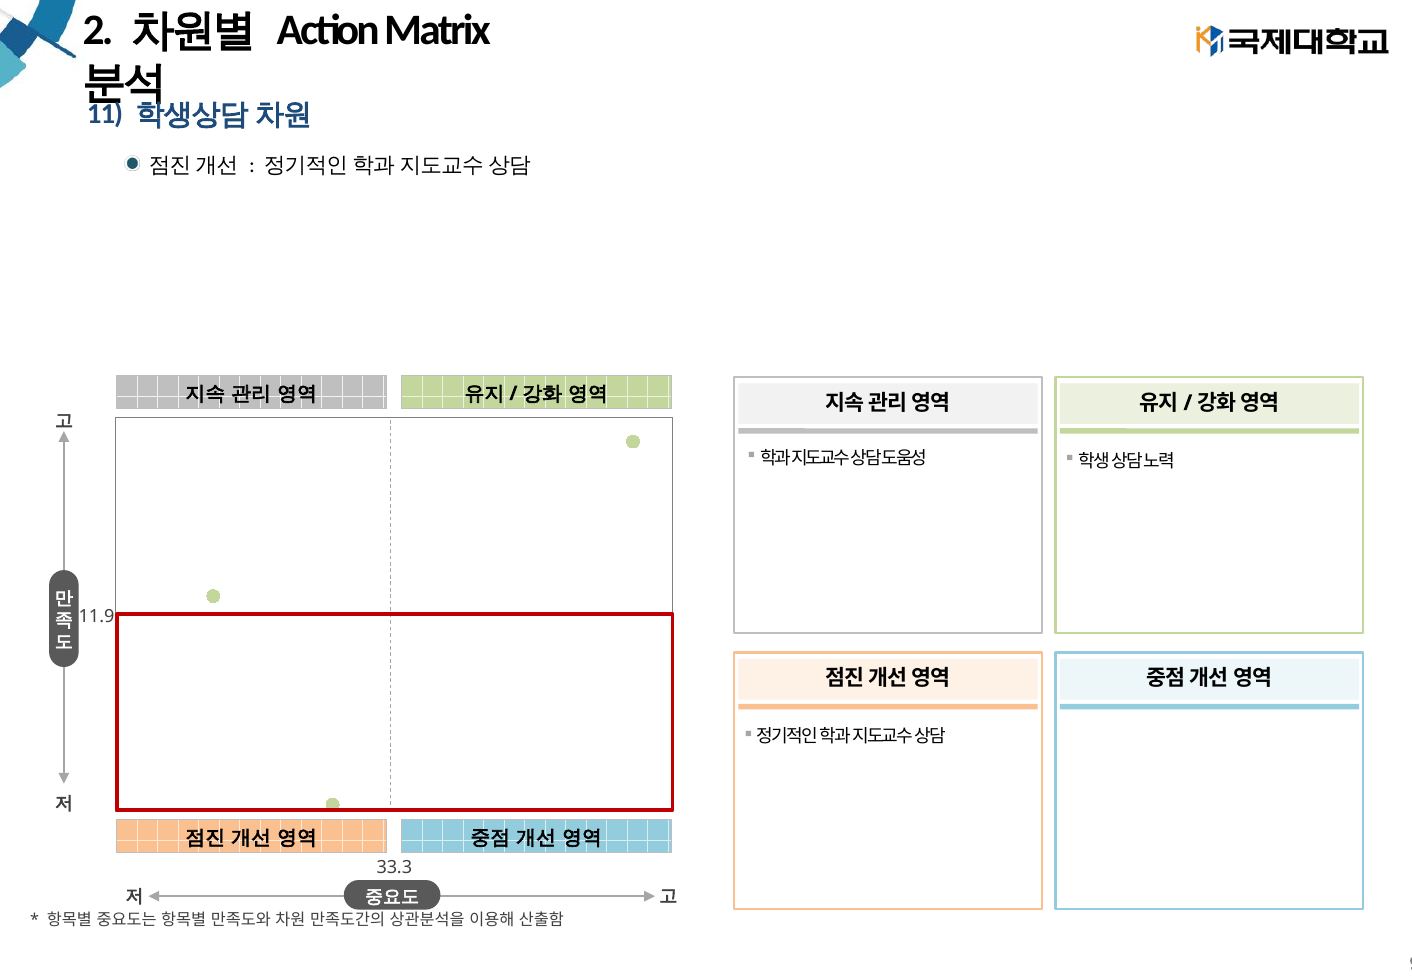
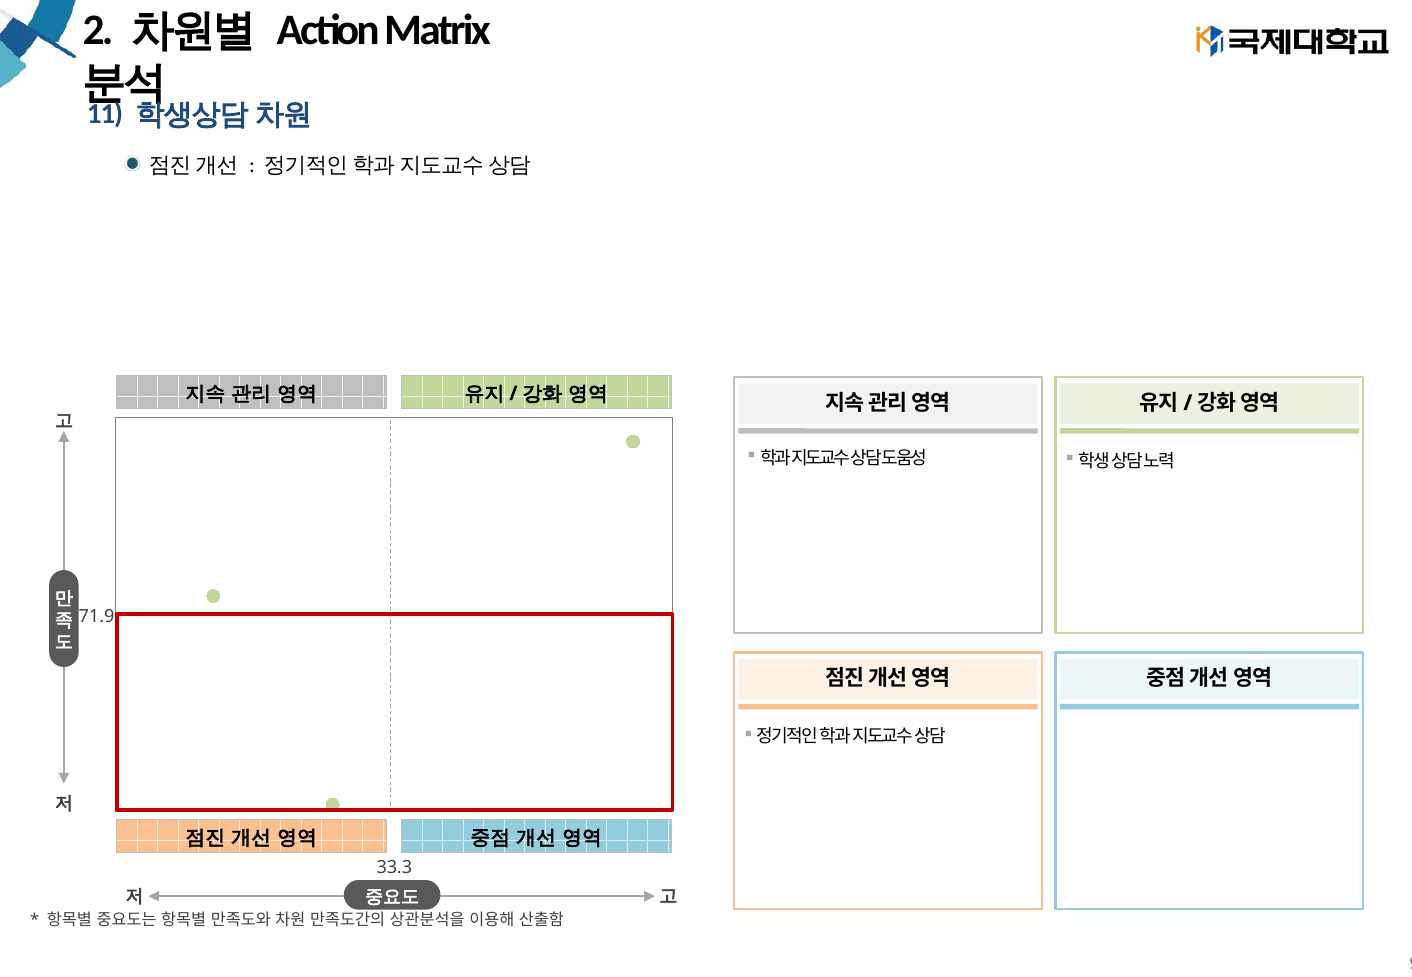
11.9: 11.9 -> 71.9
